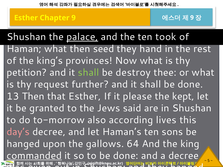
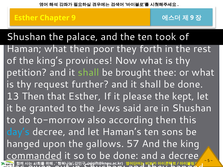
palace underline: present -> none
seed: seed -> poor
hand: hand -> forth
destroy: destroy -> brought
according lives: lives -> then
day’s colour: pink -> light blue
64: 64 -> 57
